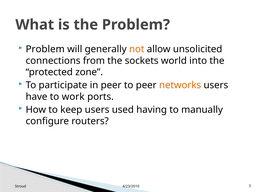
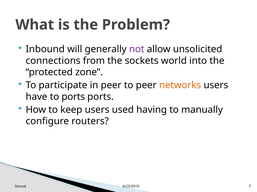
Problem at (45, 49): Problem -> Inbound
not colour: orange -> purple
to work: work -> ports
